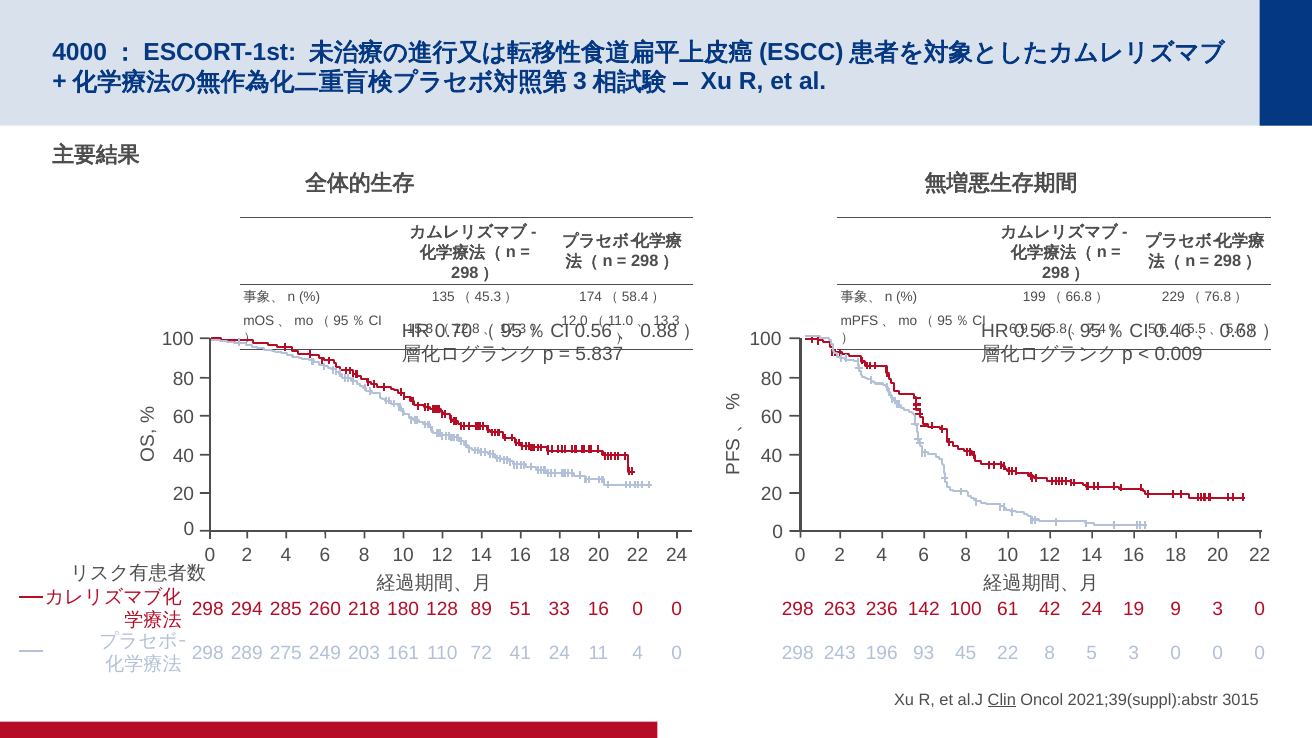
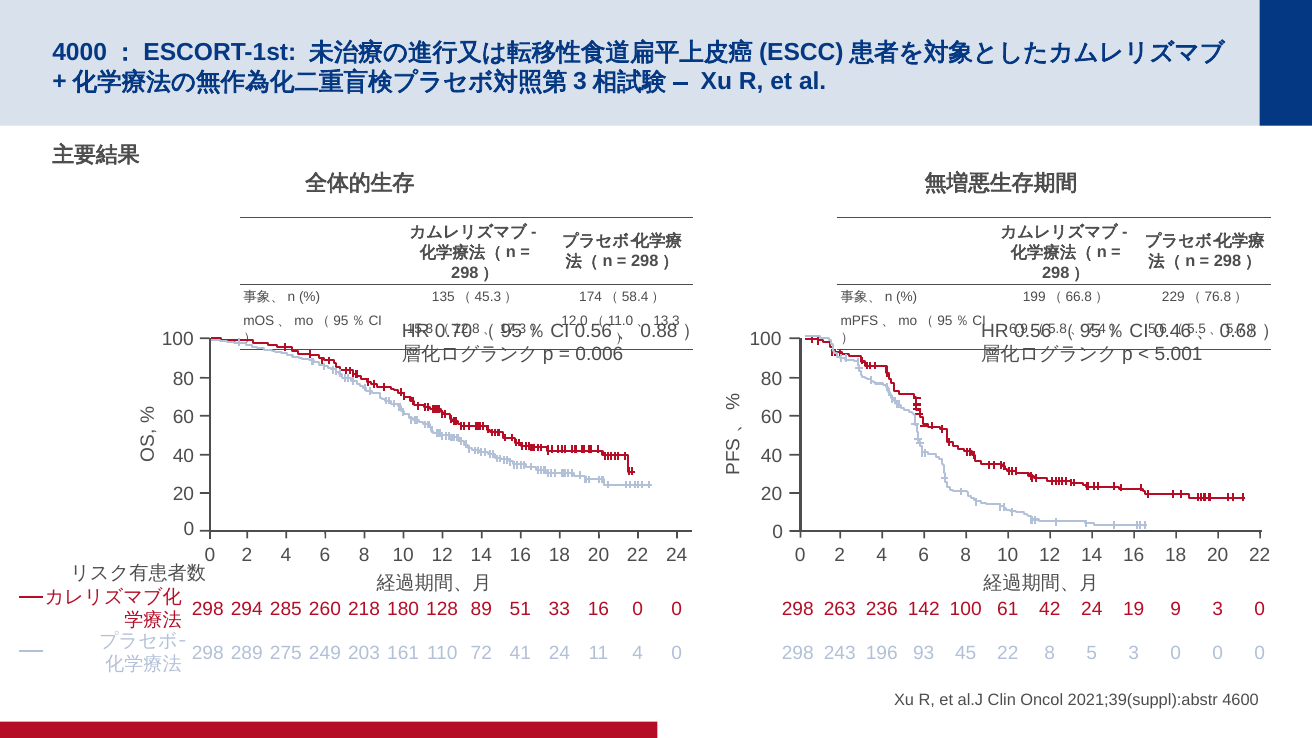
5.837: 5.837 -> 0.006
0.009: 0.009 -> 5.001
Clin underline: present -> none
3015: 3015 -> 4600
